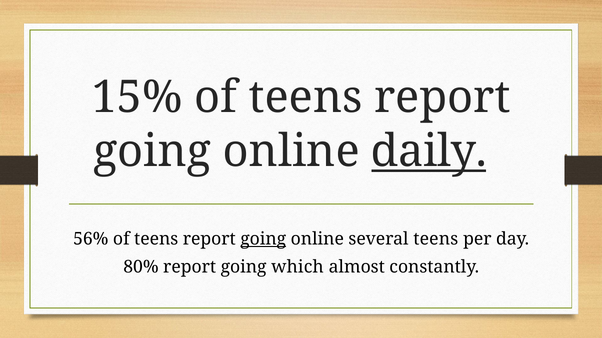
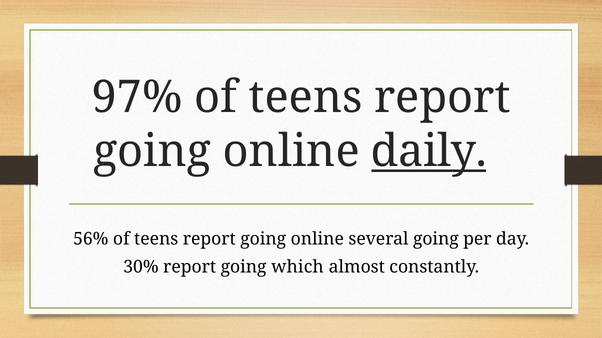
15%: 15% -> 97%
going at (263, 239) underline: present -> none
several teens: teens -> going
80%: 80% -> 30%
